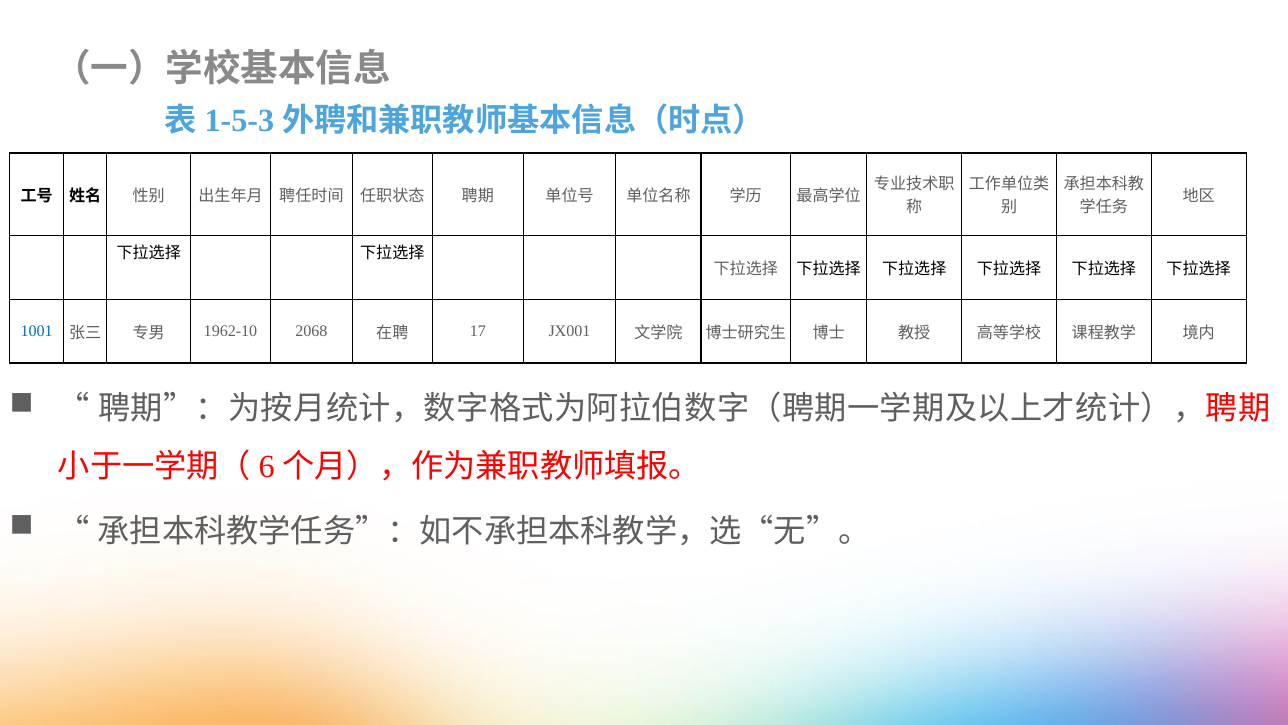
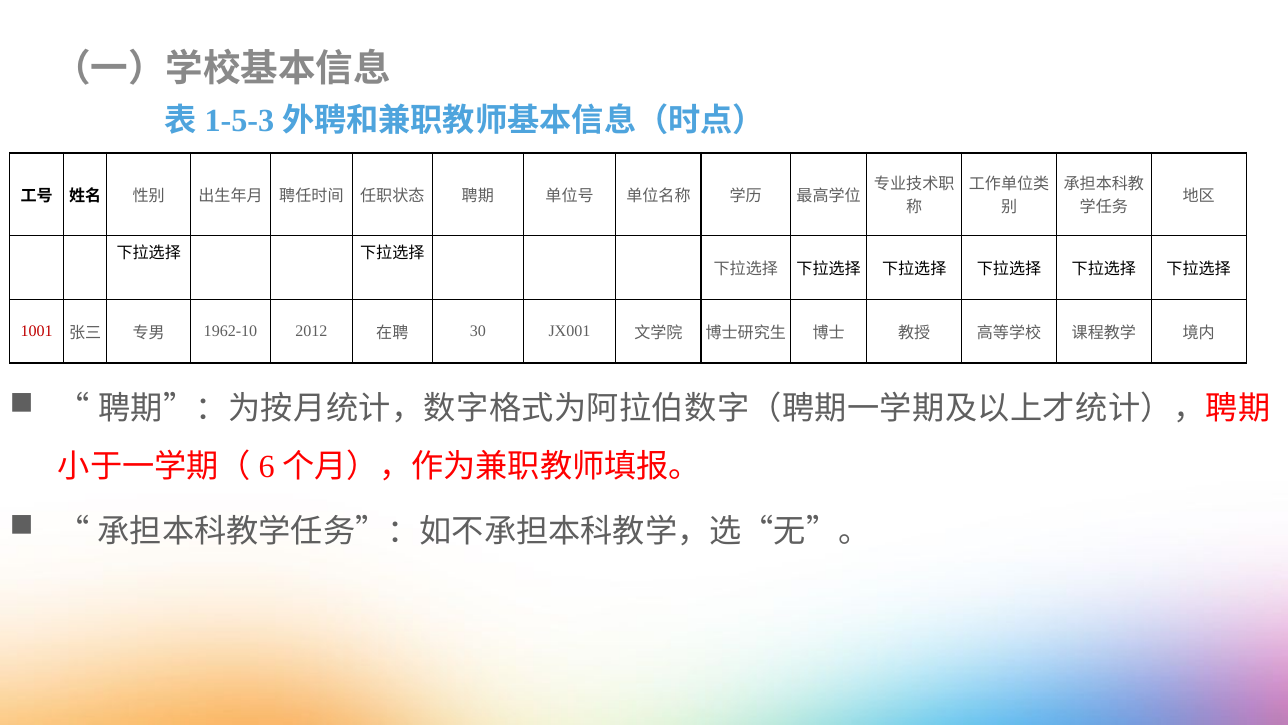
1001 colour: blue -> red
2068: 2068 -> 2012
17: 17 -> 30
